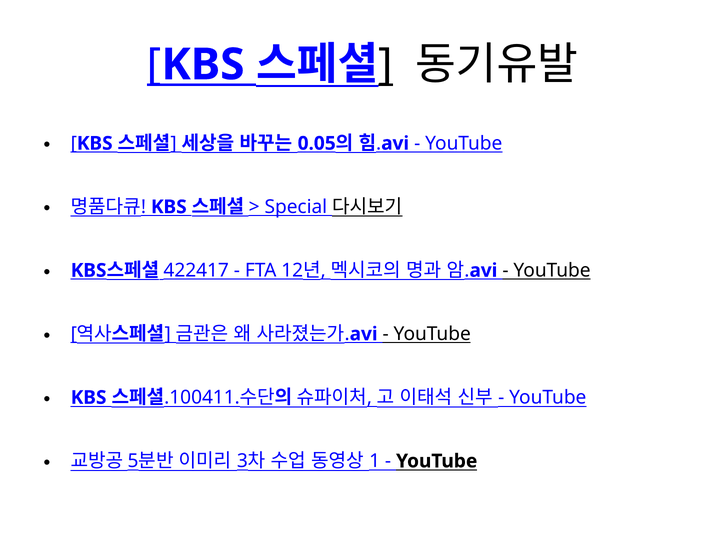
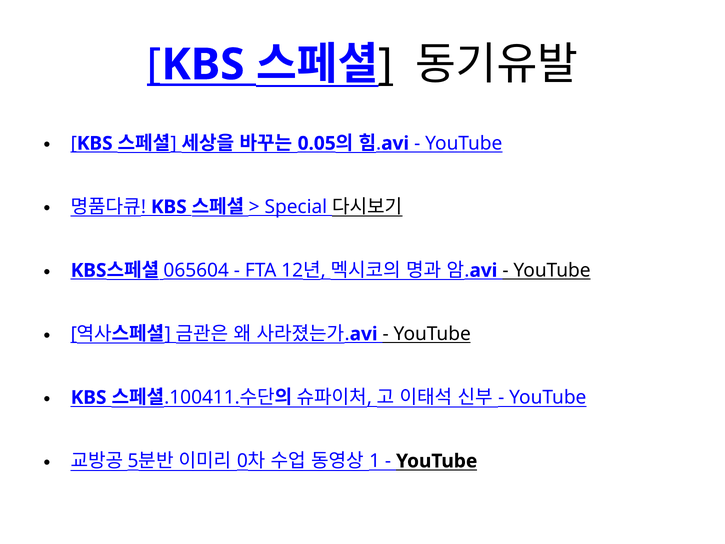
422417: 422417 -> 065604
3: 3 -> 0
